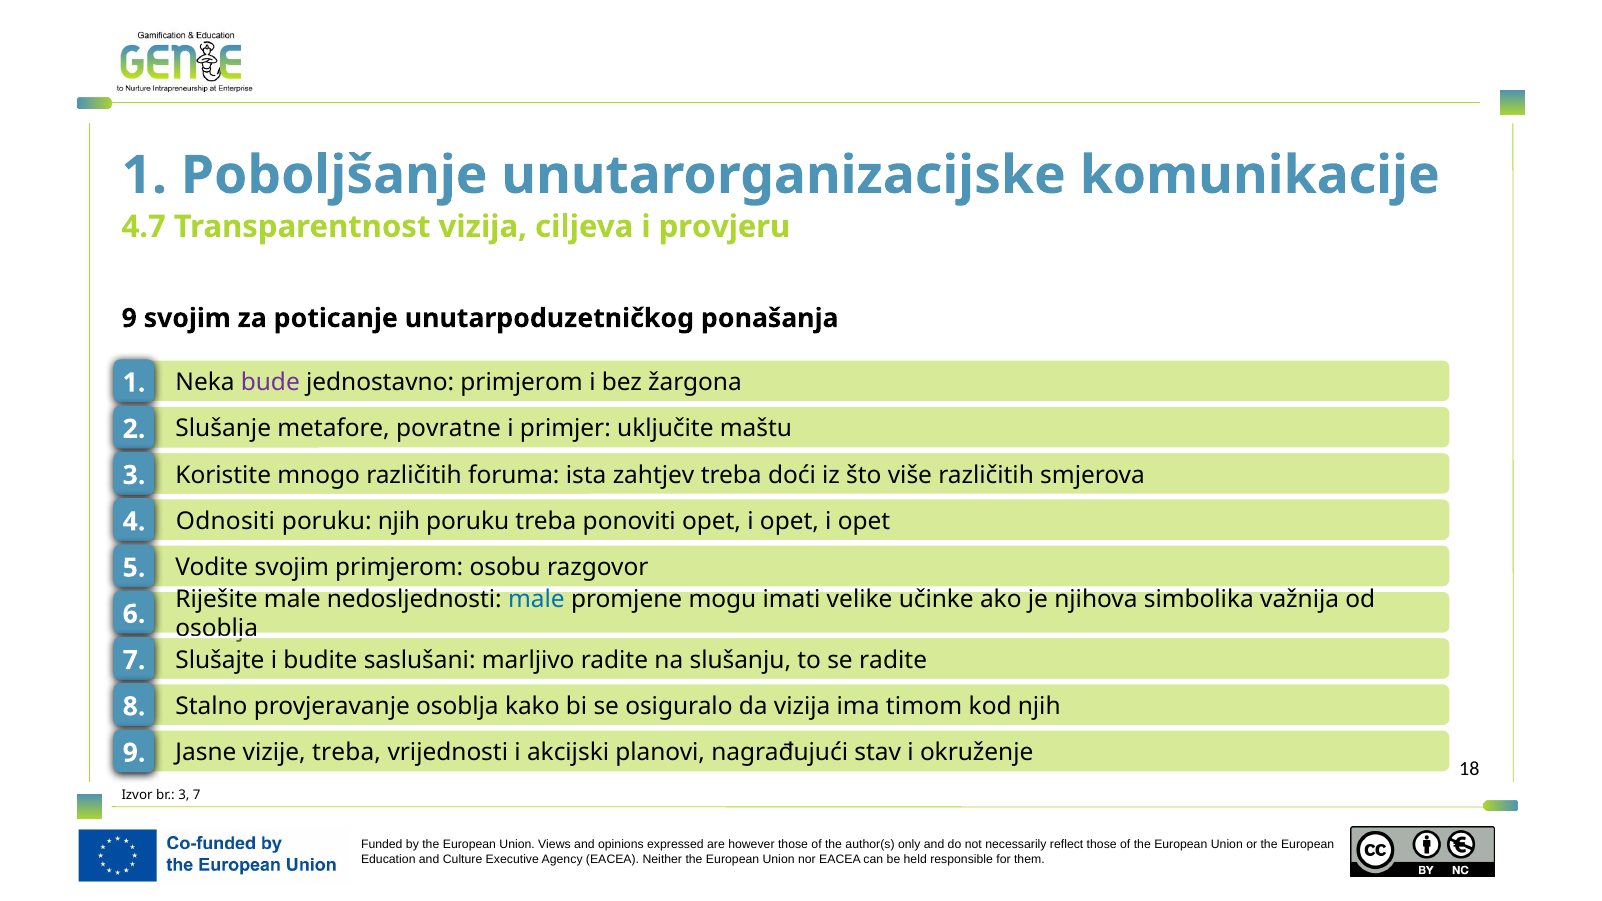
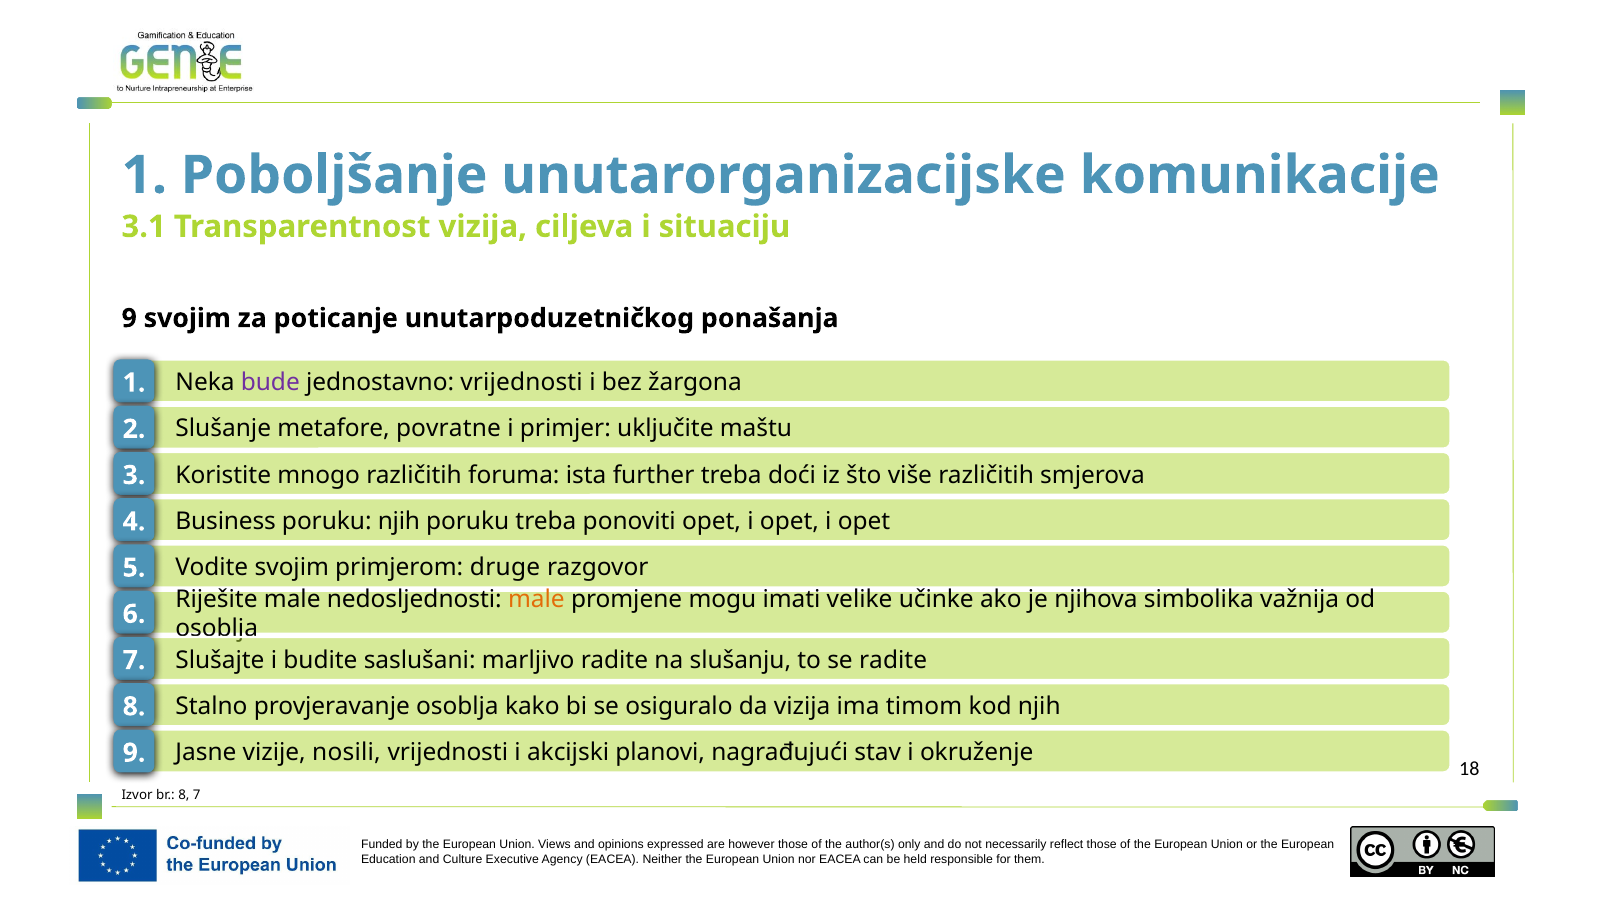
4.7: 4.7 -> 3.1
provjeru: provjeru -> situaciju
jednostavno primjerom: primjerom -> vrijednosti
zahtjev: zahtjev -> further
Odnositi: Odnositi -> Business
osobu: osobu -> druge
male at (536, 599) colour: blue -> orange
vizije treba: treba -> nosili
br 3: 3 -> 8
